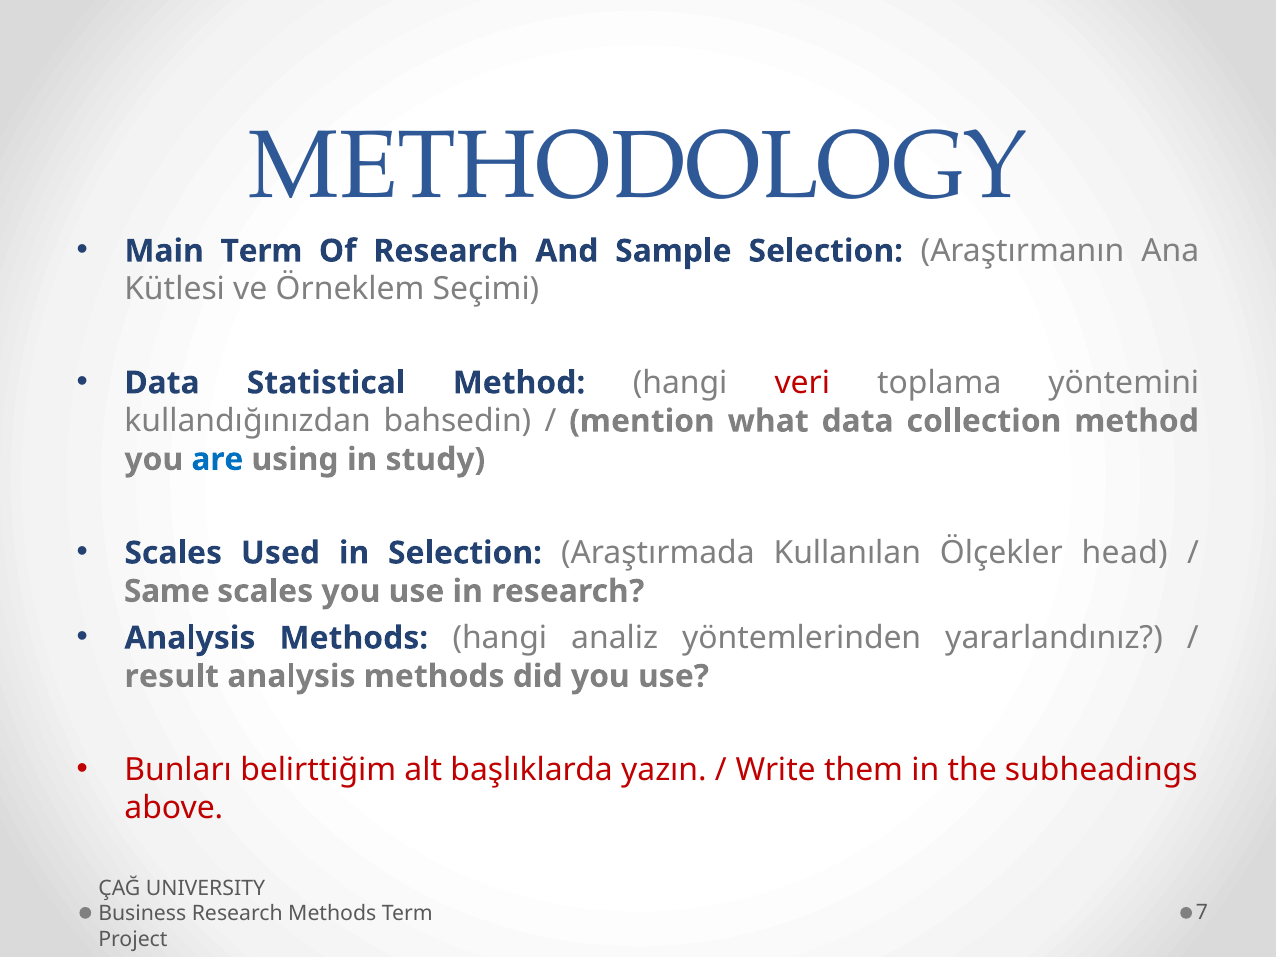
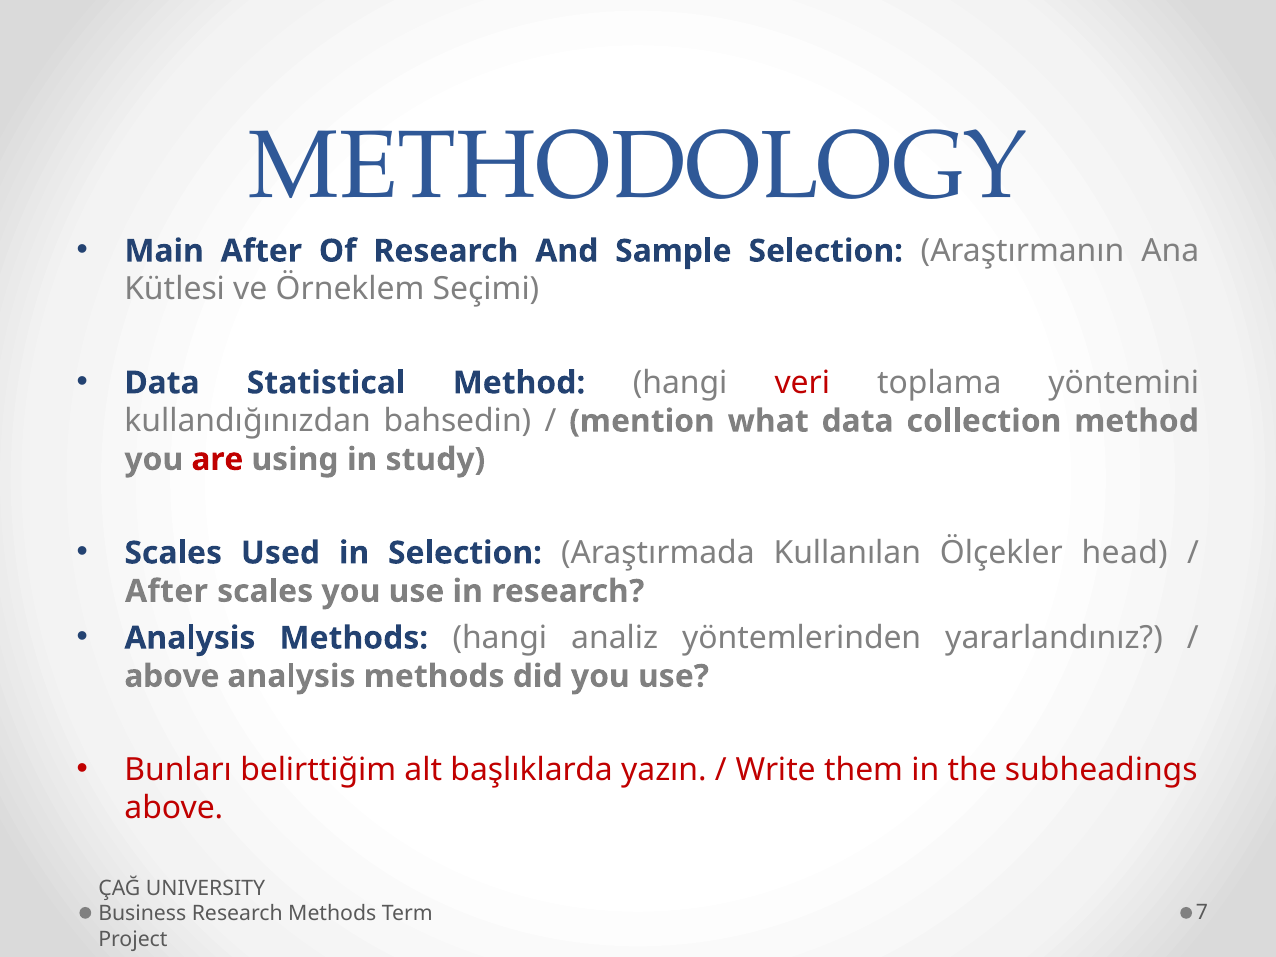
Main Term: Term -> After
are colour: blue -> red
Same at (167, 591): Same -> After
result at (172, 676): result -> above
